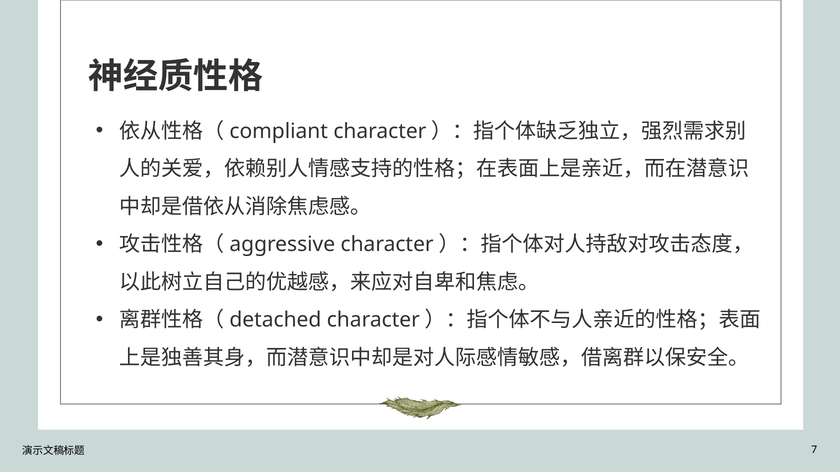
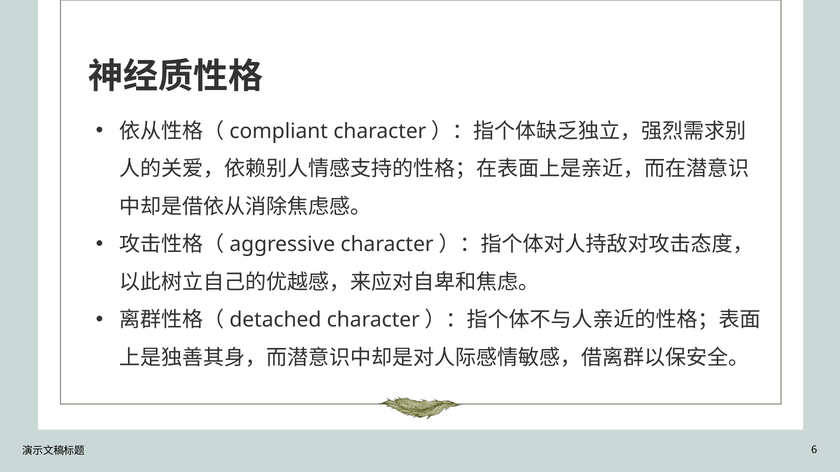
7: 7 -> 6
